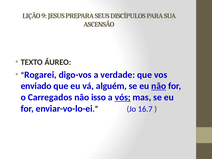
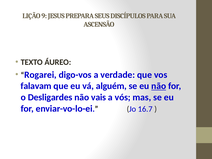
enviado: enviado -> falavam
Carregados: Carregados -> Desligardes
isso: isso -> vais
vós underline: present -> none
